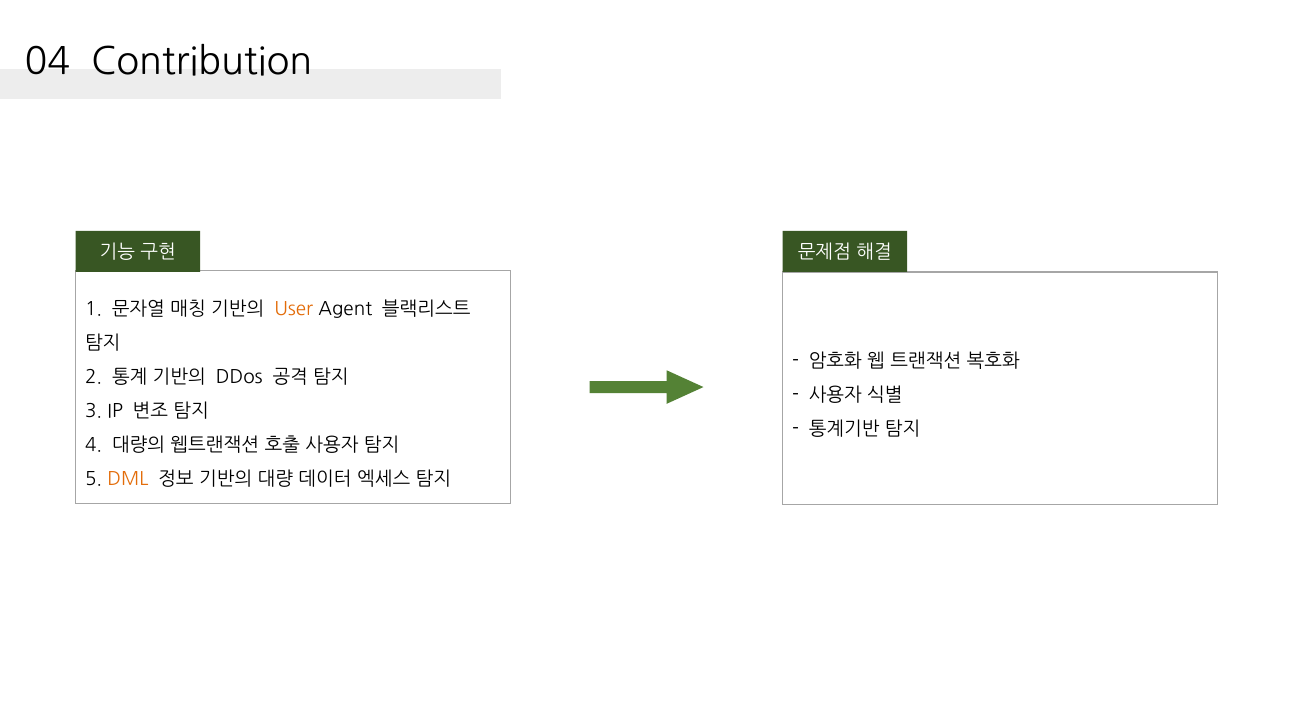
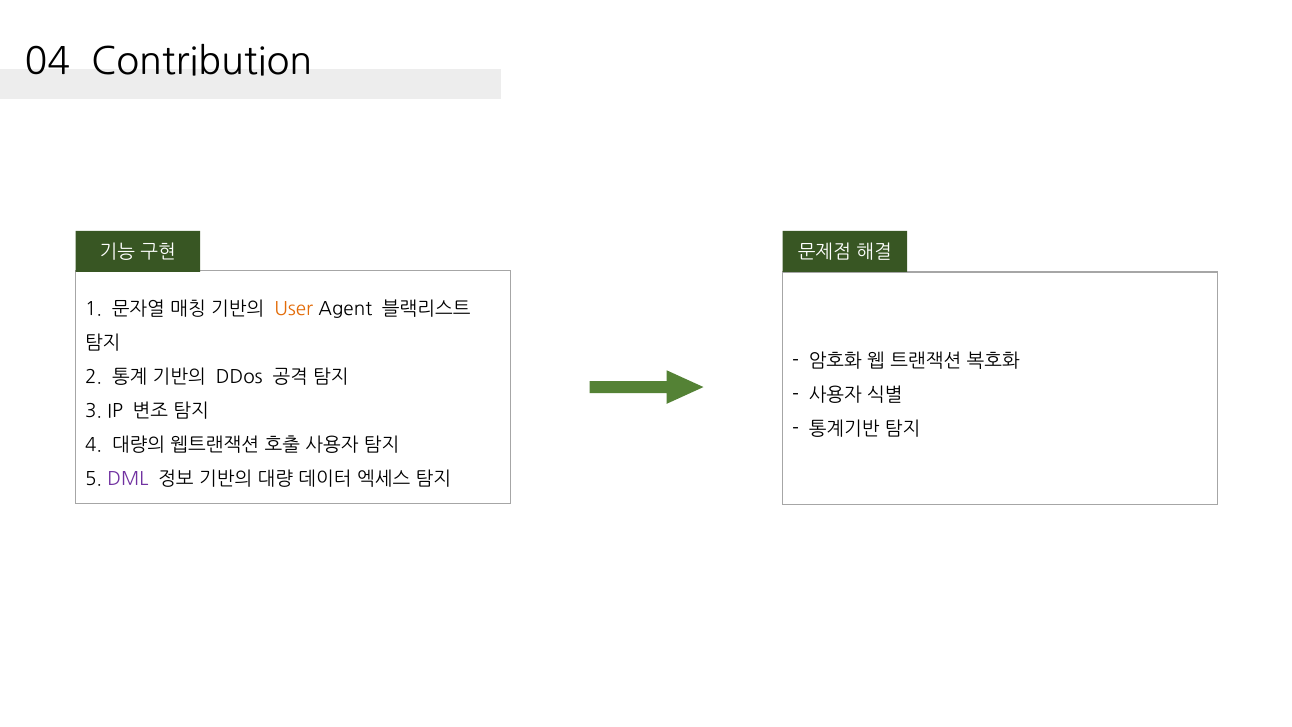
DML colour: orange -> purple
